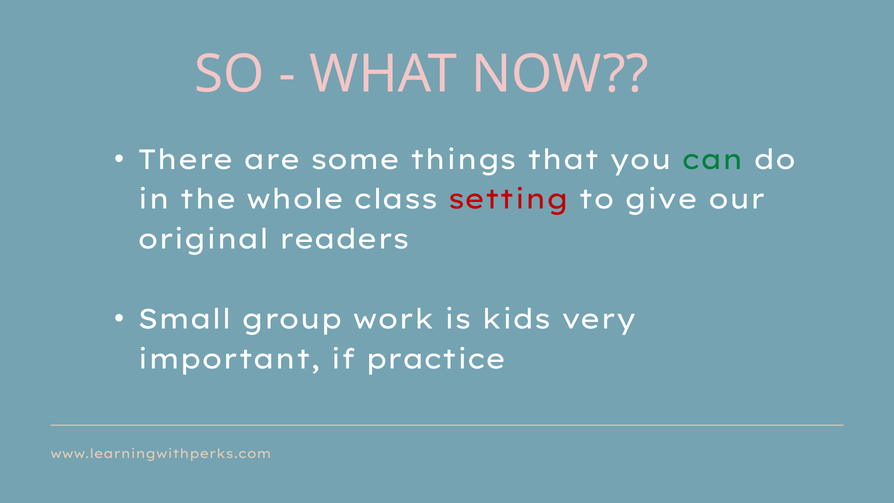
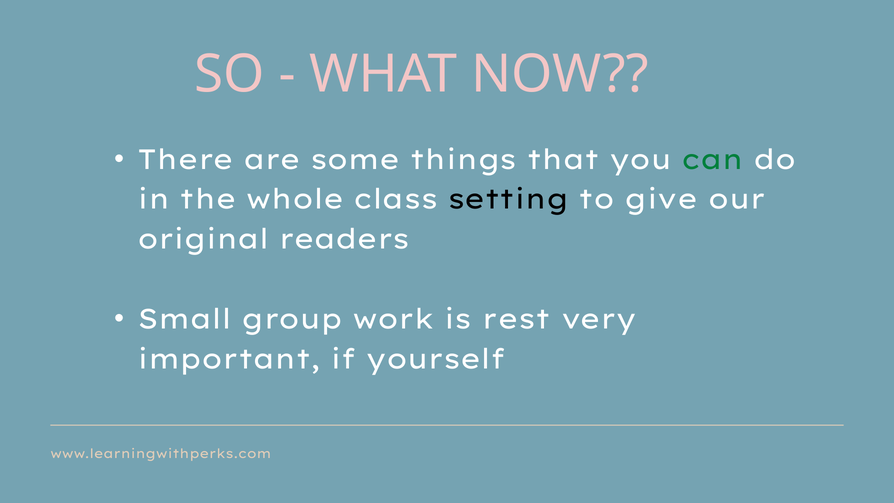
setting colour: red -> black
kids: kids -> rest
practice: practice -> yourself
